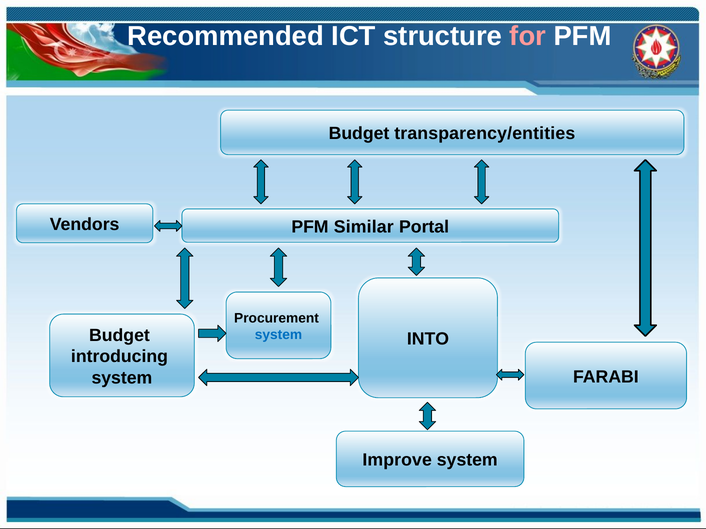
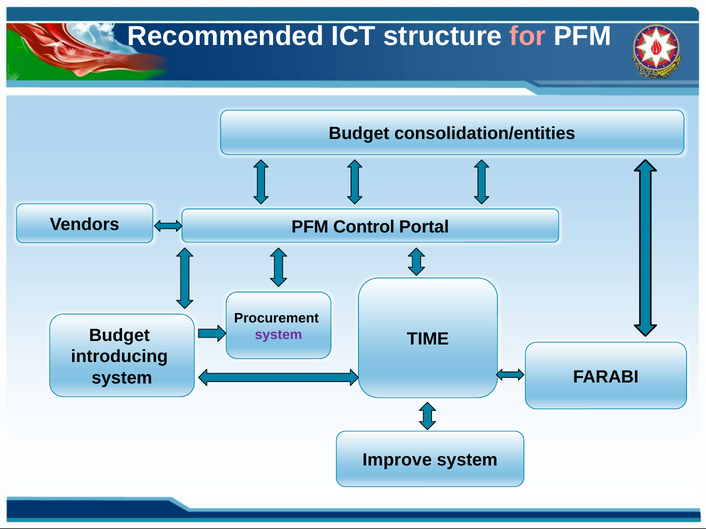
transparency/entities: transparency/entities -> consolidation/entities
Similar: Similar -> Control
system at (278, 335) colour: blue -> purple
INTO: INTO -> TIME
